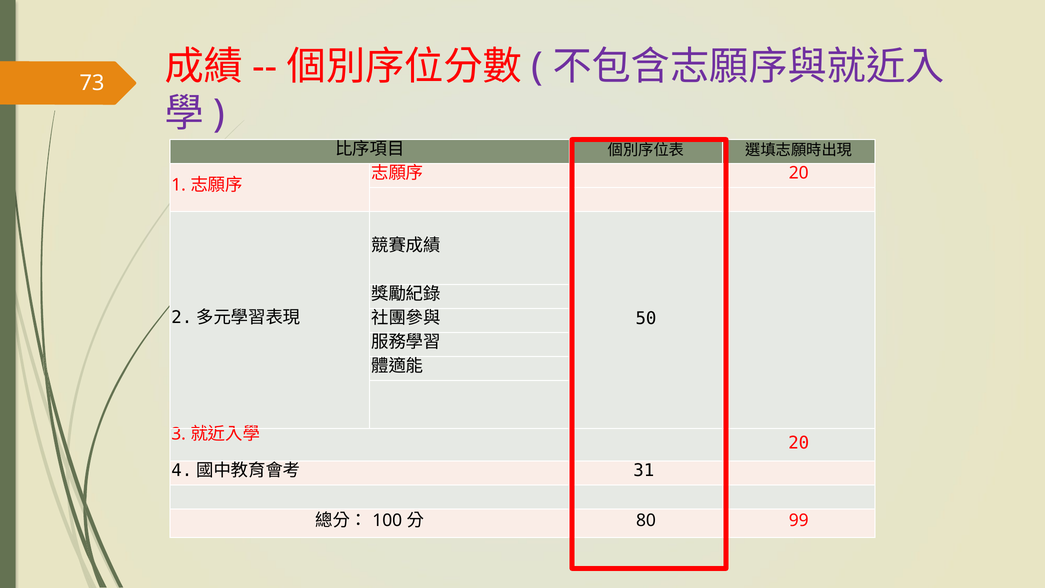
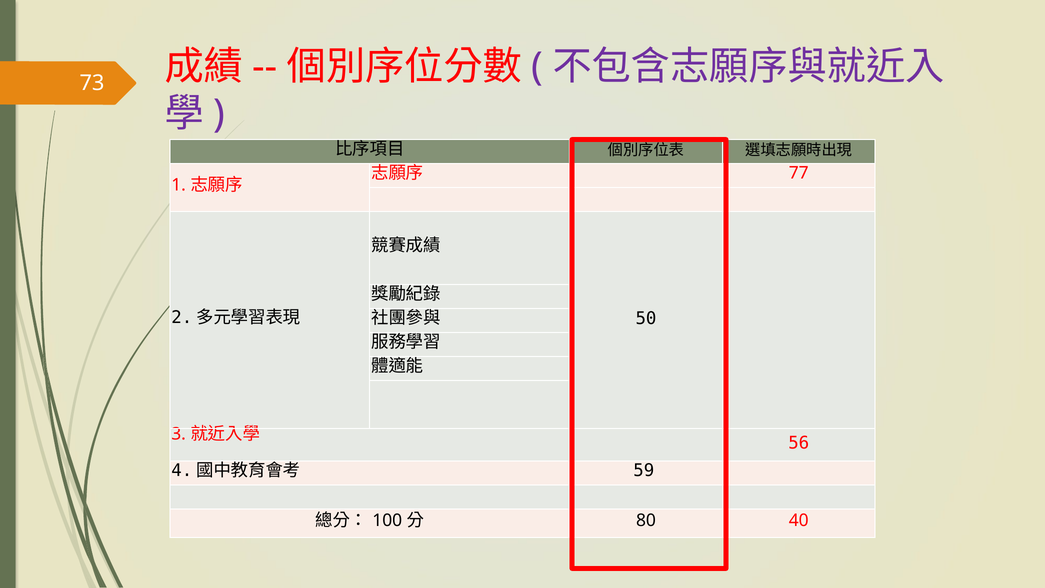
20 at (799, 173): 20 -> 77
20 at (799, 443): 20 -> 56
31: 31 -> 59
99: 99 -> 40
